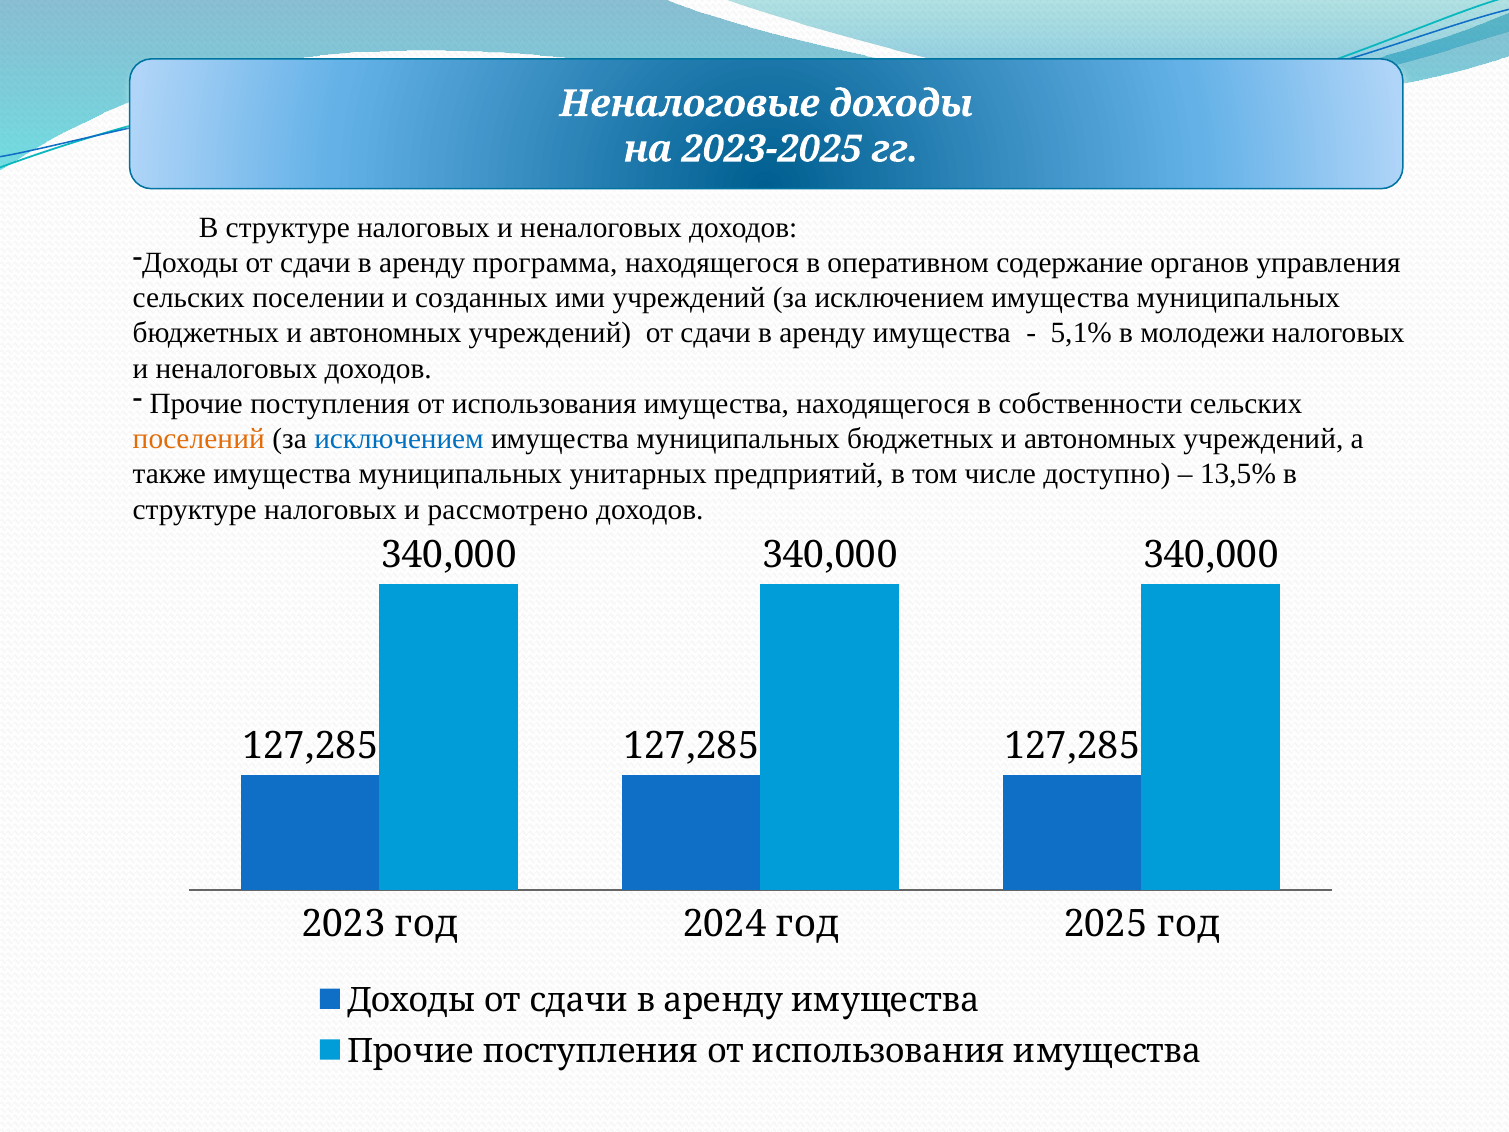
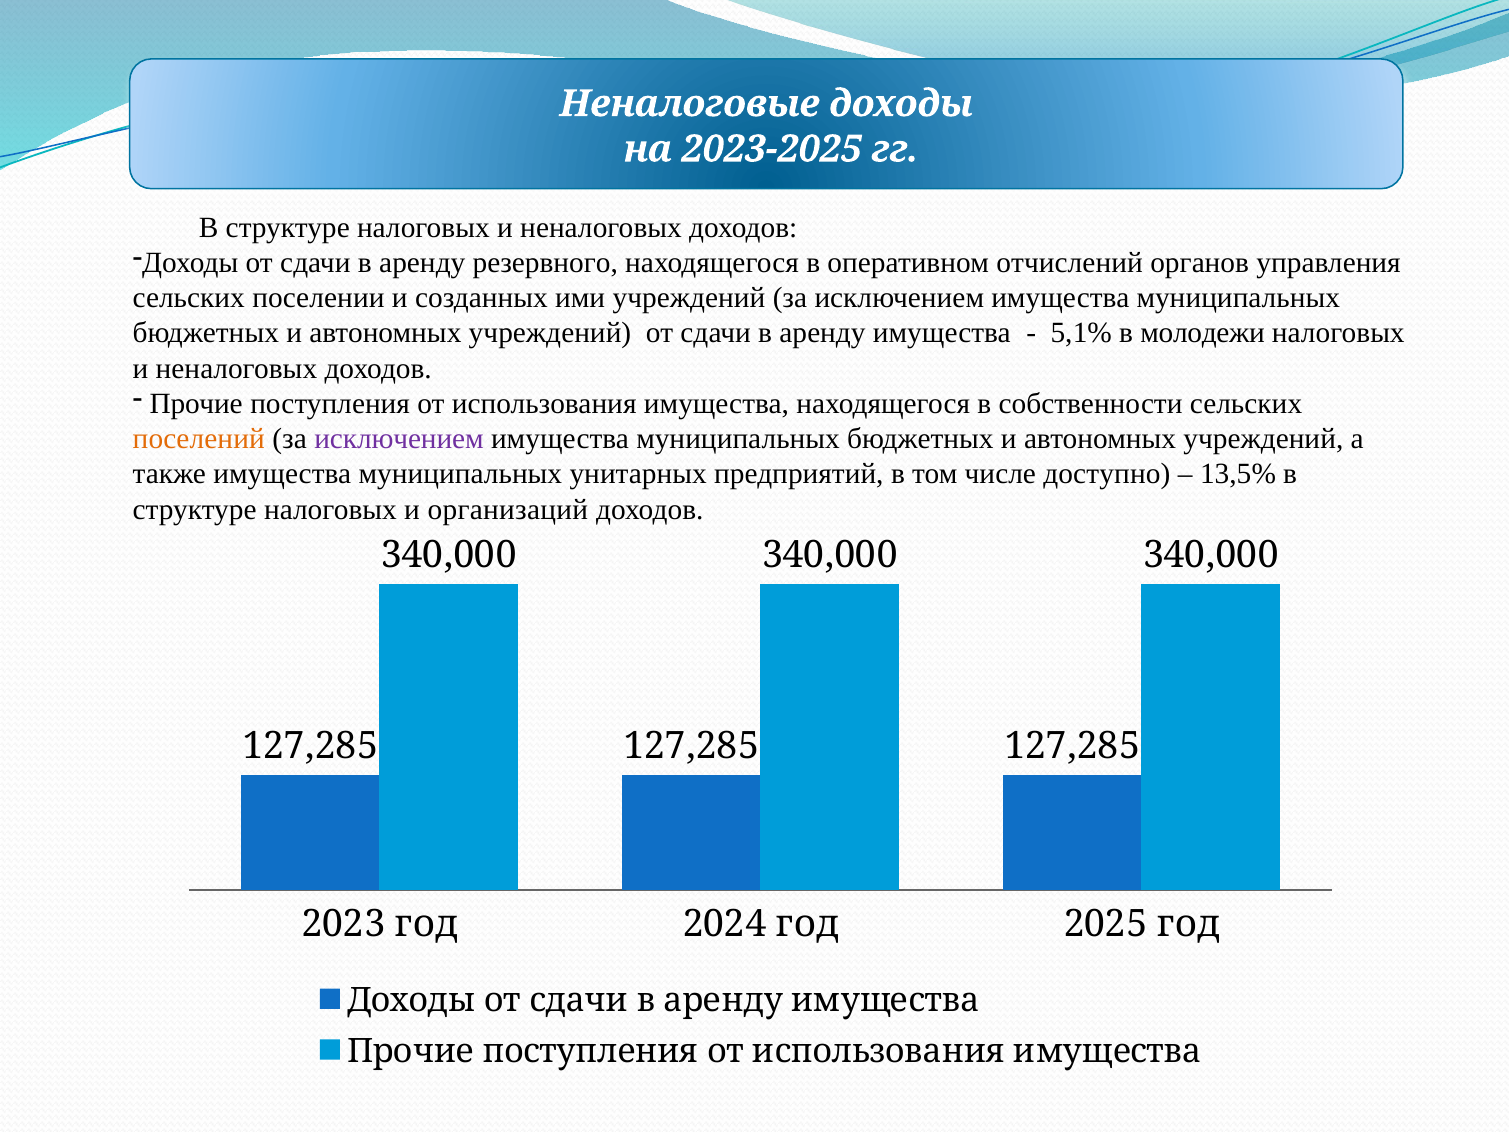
программа: программа -> резервного
содержание: содержание -> отчислений
исключением at (399, 439) colour: blue -> purple
рассмотрено: рассмотрено -> организаций
